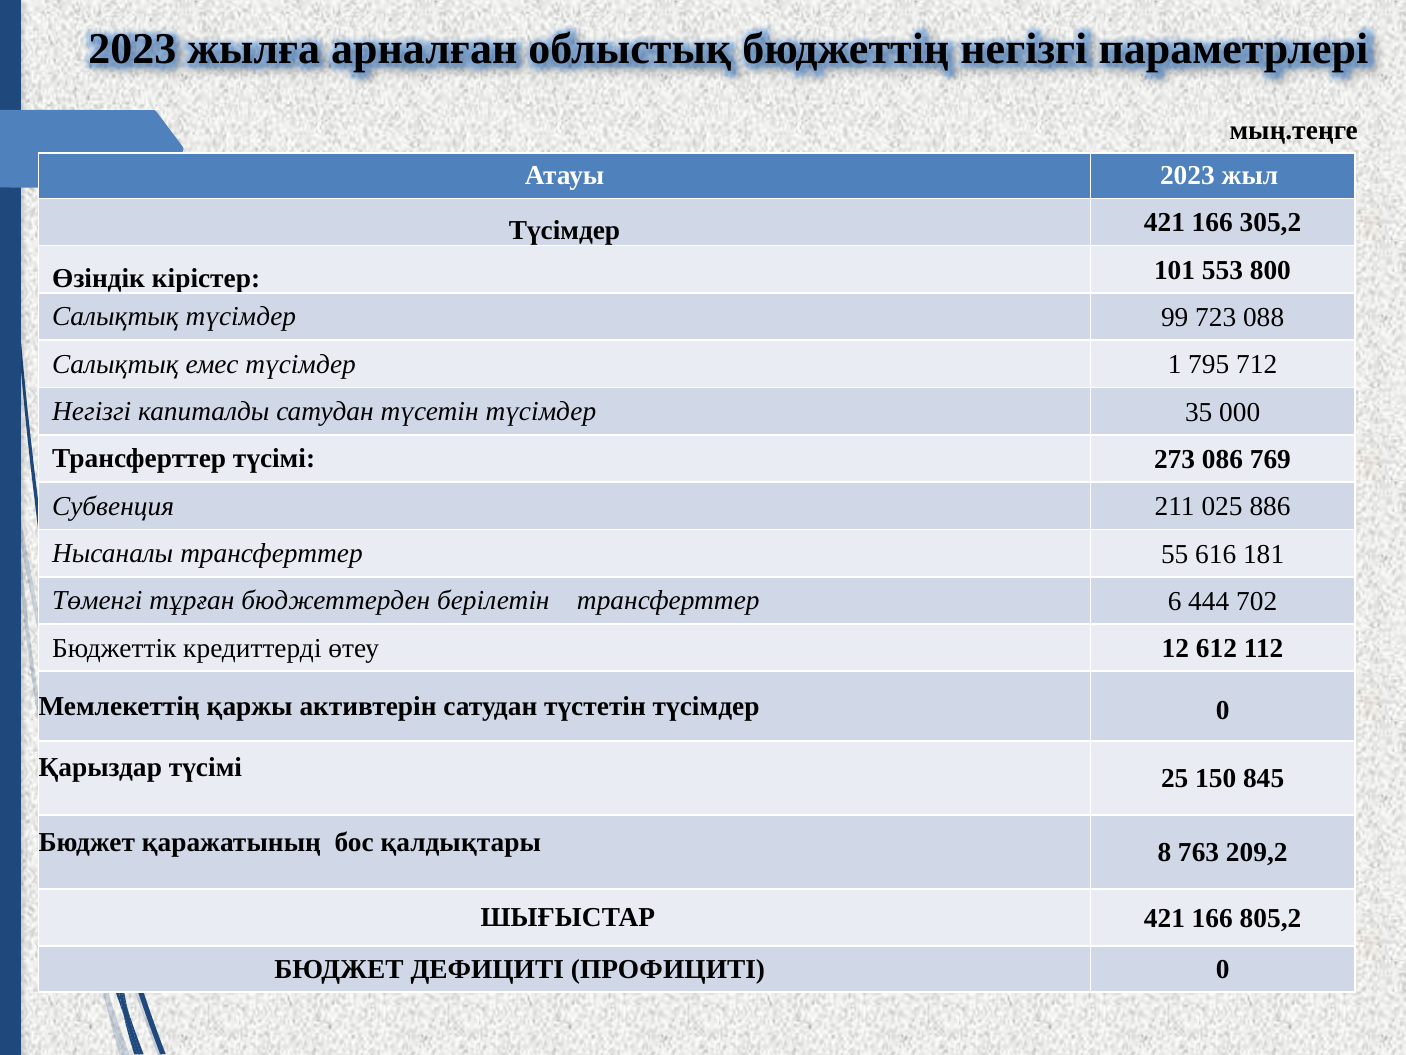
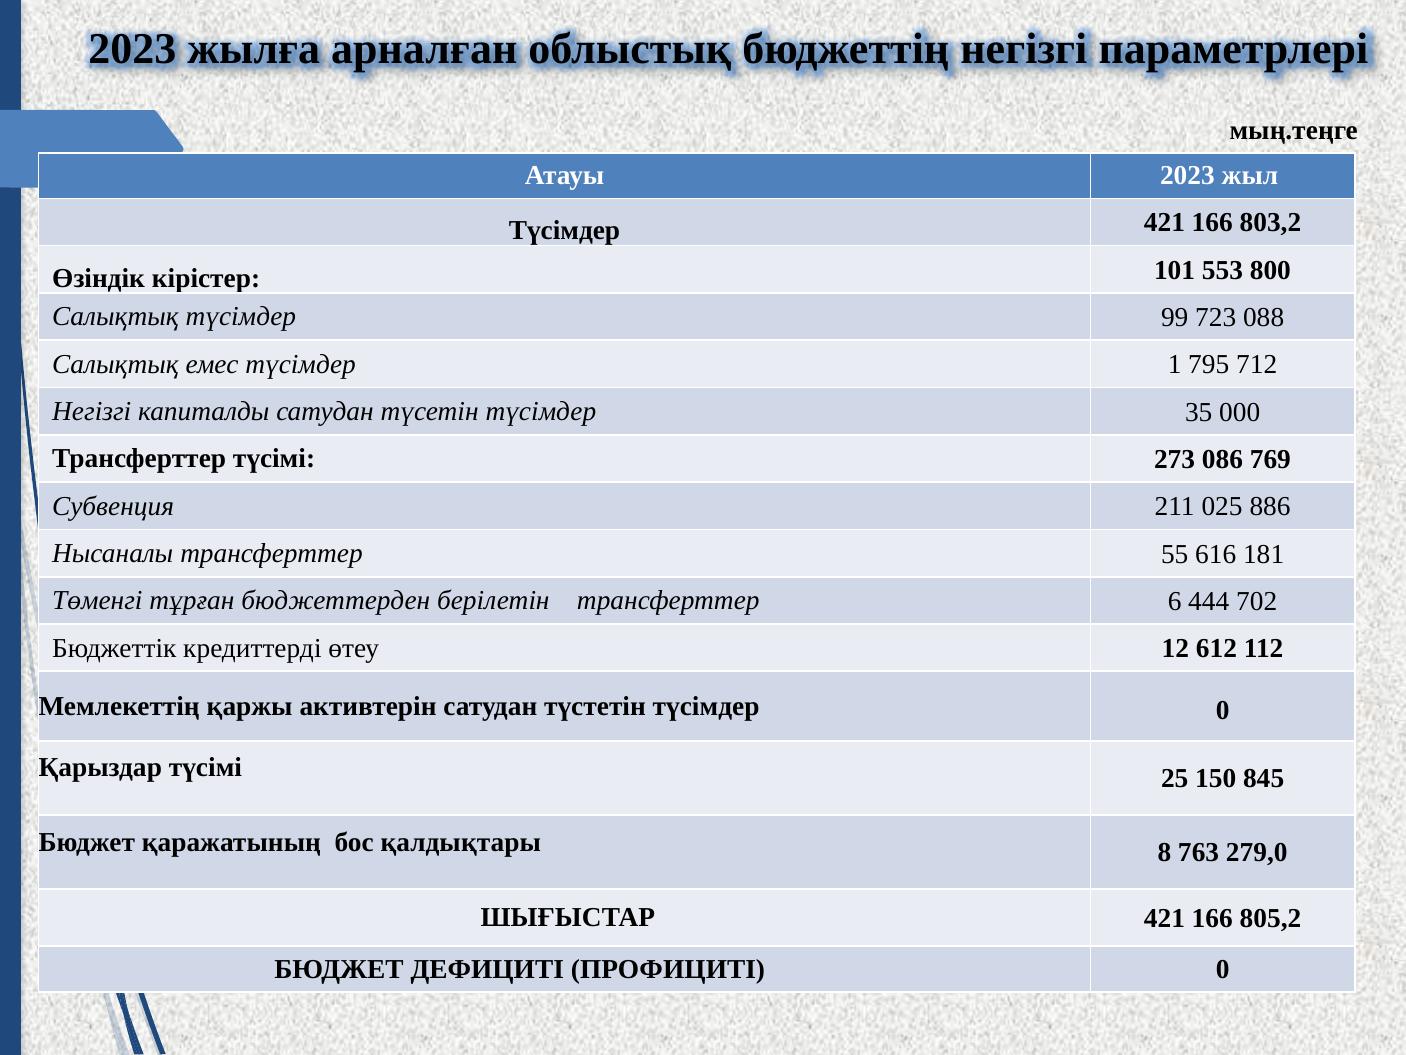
305,2: 305,2 -> 803,2
209,2: 209,2 -> 279,0
